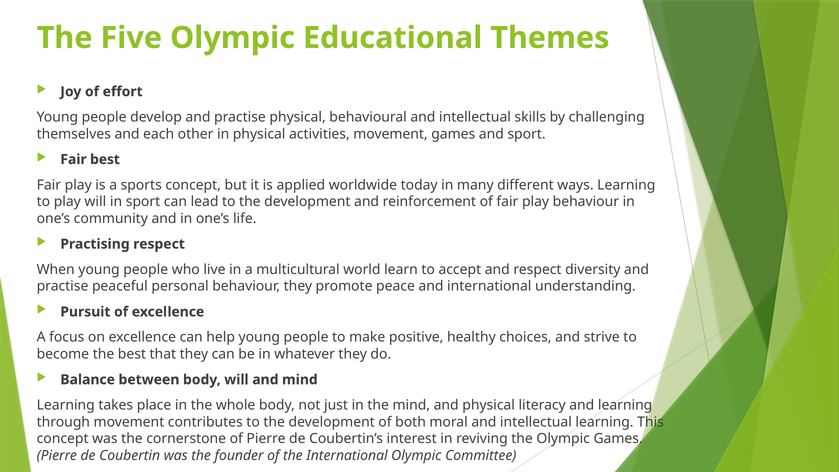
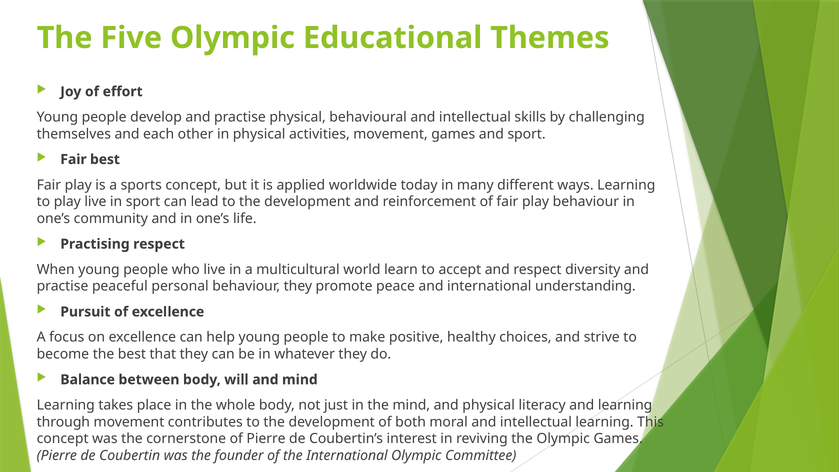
play will: will -> live
